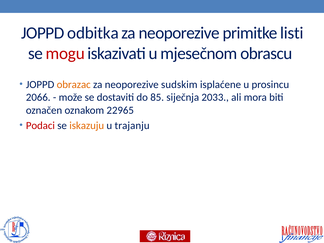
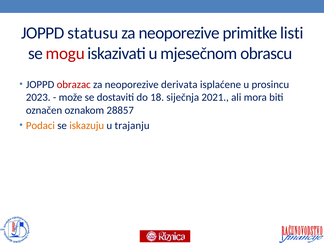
odbitka: odbitka -> statusu
obrazac colour: orange -> red
sudskim: sudskim -> derivata
2066: 2066 -> 2023
85: 85 -> 18
2033: 2033 -> 2021
22965: 22965 -> 28857
Podaci colour: red -> orange
